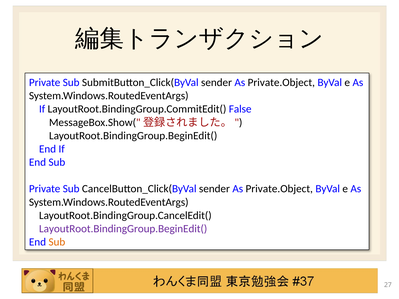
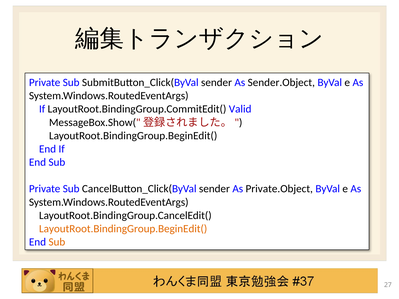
SubmitButton_Click(ByVal sender As Private.Object: Private.Object -> Sender.Object
False: False -> Valid
LayoutRoot.BindingGroup.BeginEdit( at (123, 229) colour: purple -> orange
